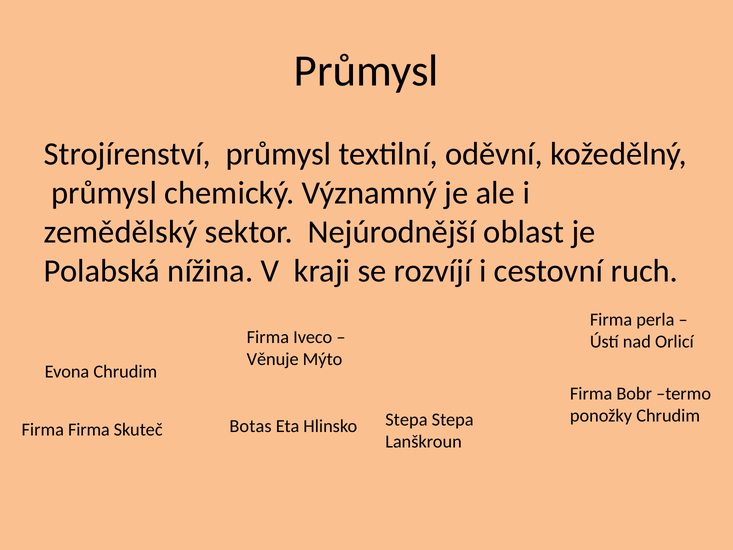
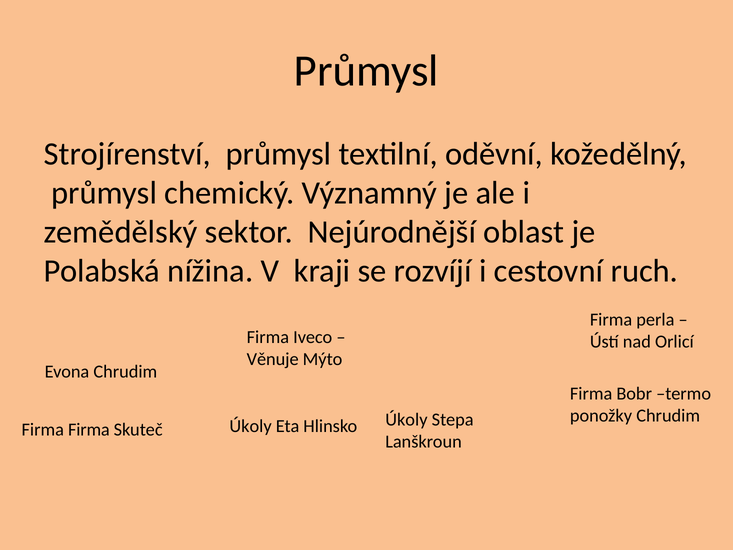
Stepa at (406, 419): Stepa -> Úkoly
Skuteč Botas: Botas -> Úkoly
